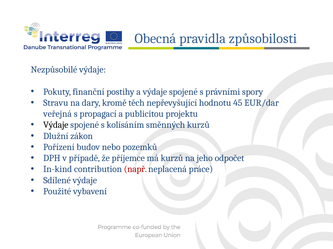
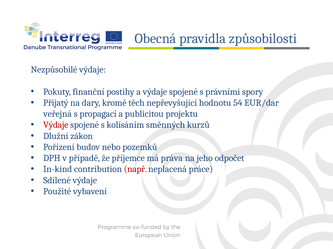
Stravu: Stravu -> Přijatý
45: 45 -> 54
Výdaje at (56, 125) colour: black -> red
má kurzů: kurzů -> práva
